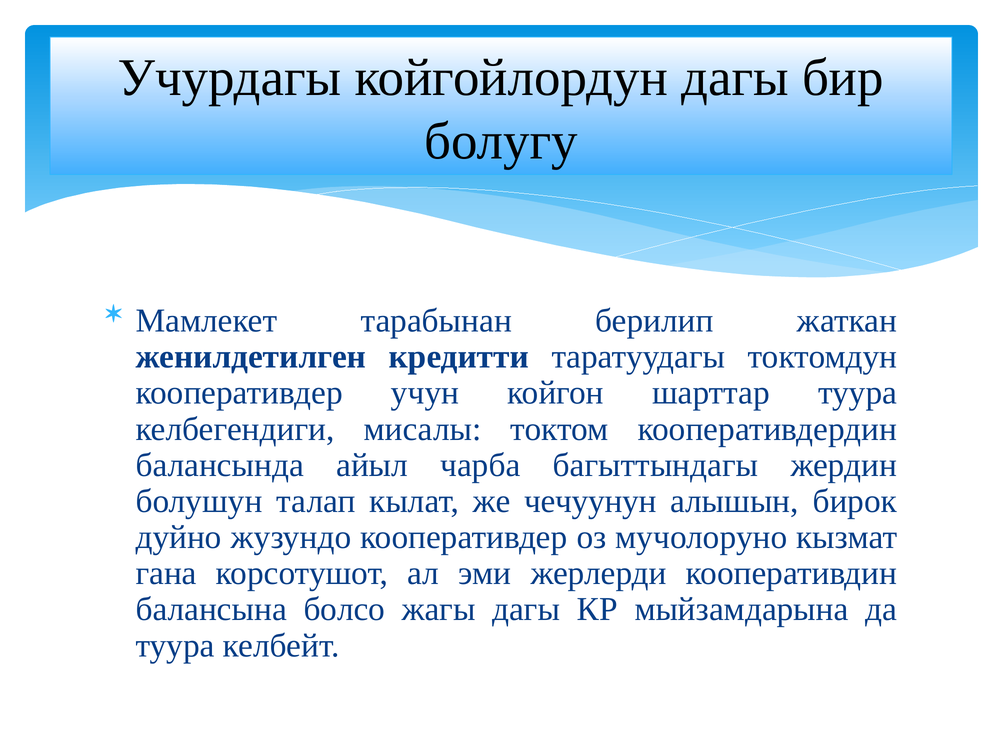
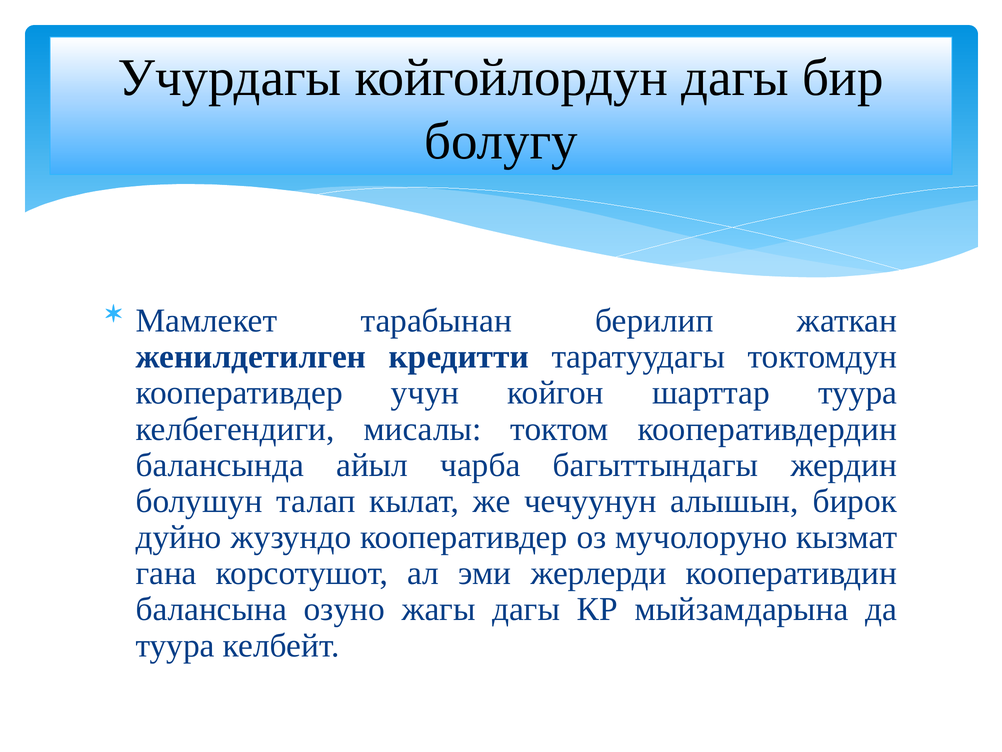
болсо: болсо -> озуно
